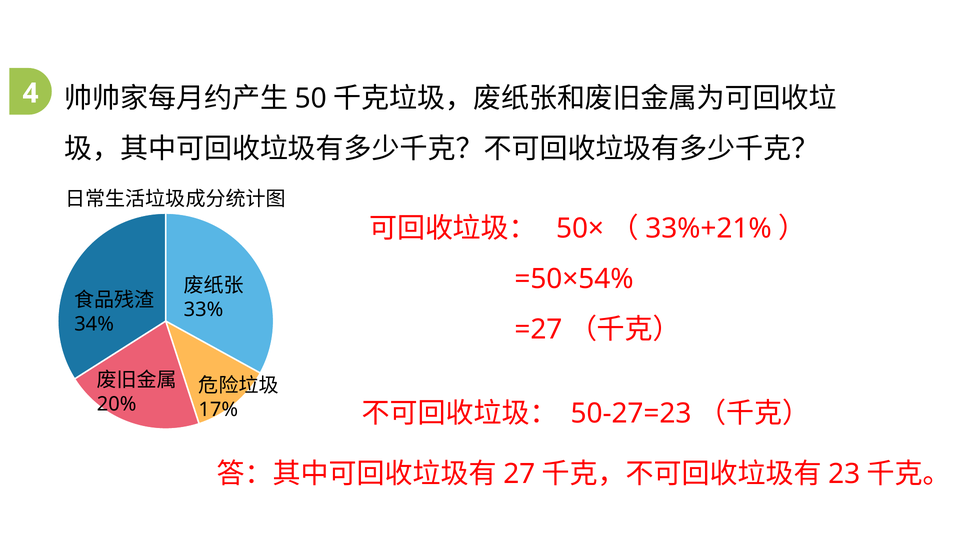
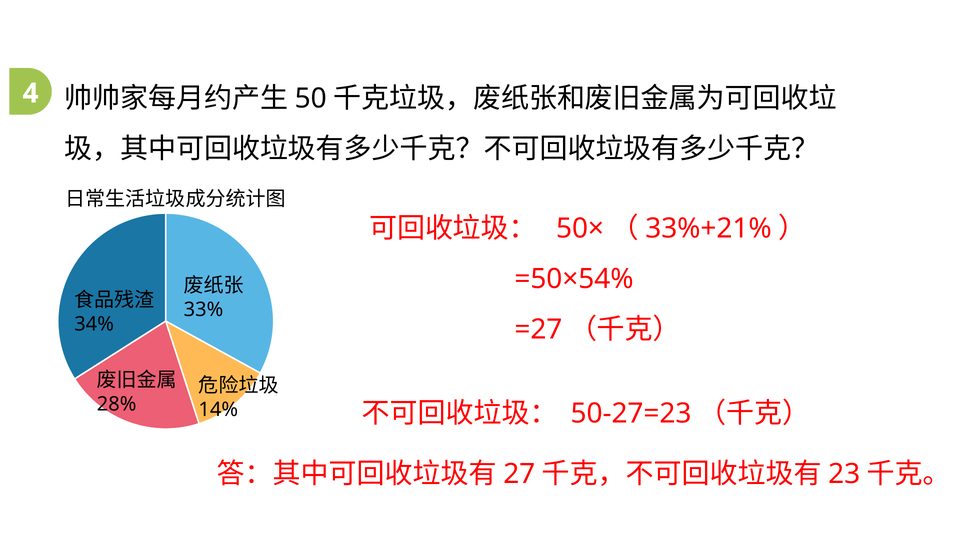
20%: 20% -> 28%
17%: 17% -> 14%
